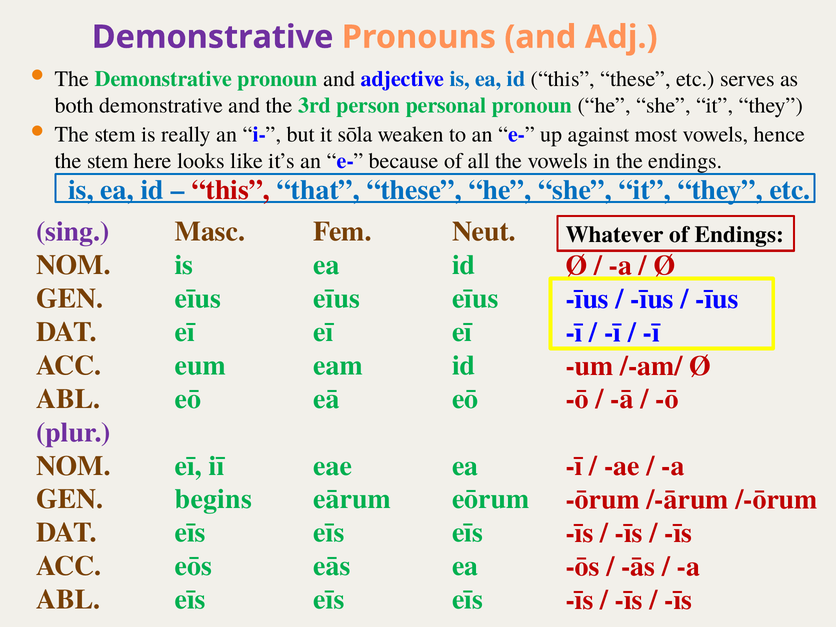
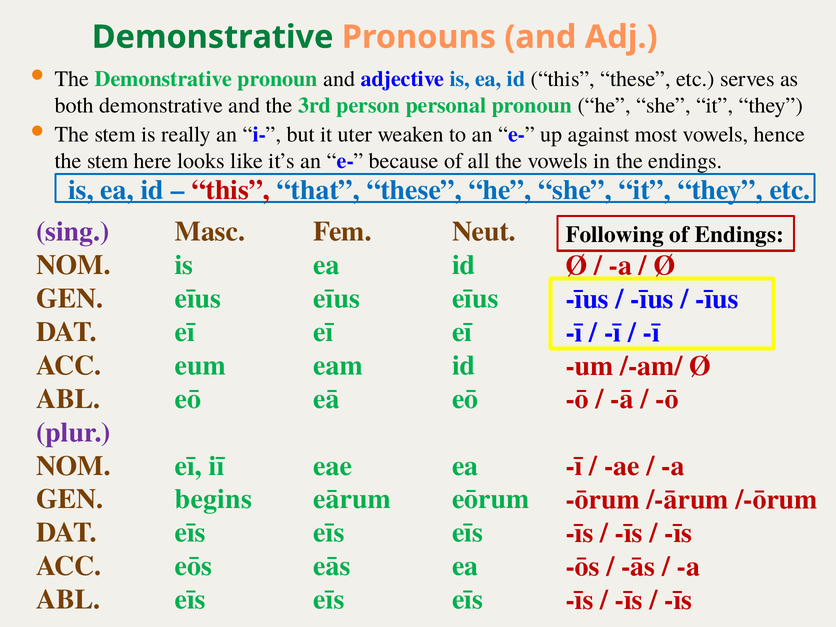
Demonstrative at (213, 37) colour: purple -> green
sōla: sōla -> uter
Whatever: Whatever -> Following
